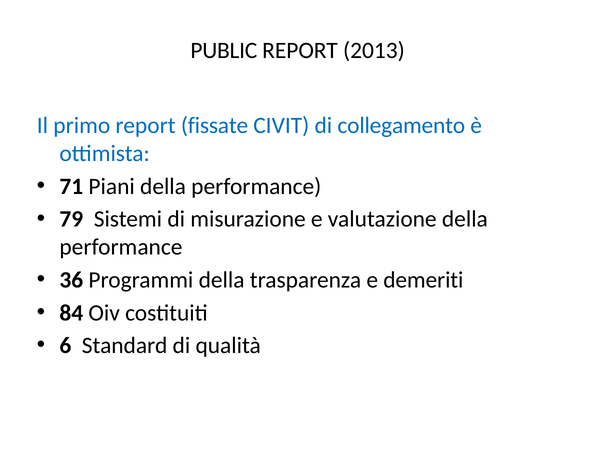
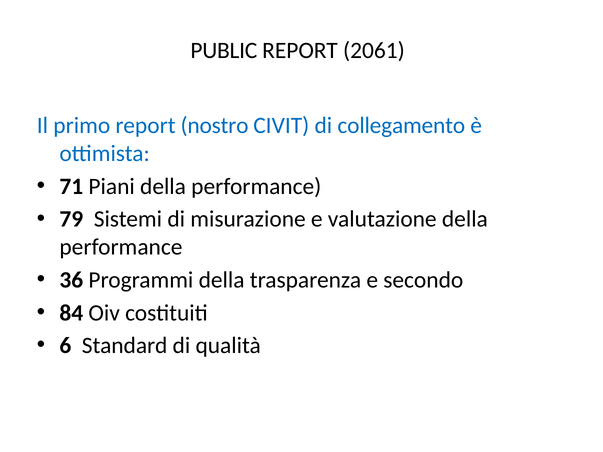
2013: 2013 -> 2061
fissate: fissate -> nostro
demeriti: demeriti -> secondo
